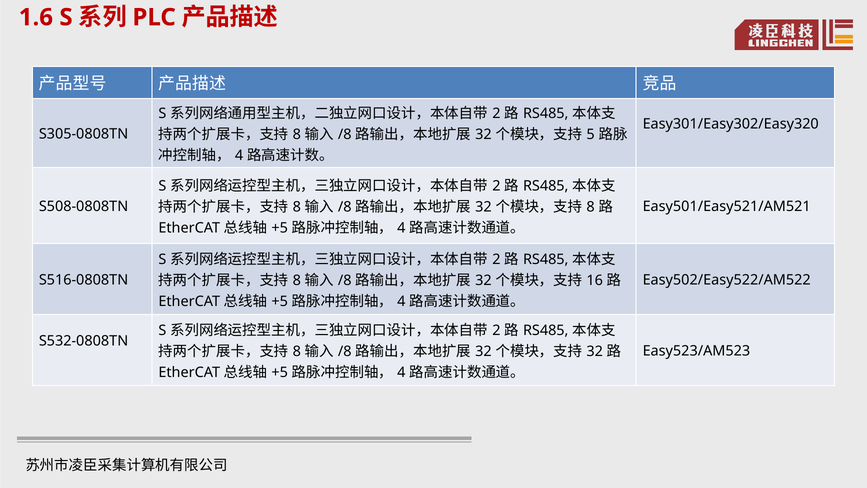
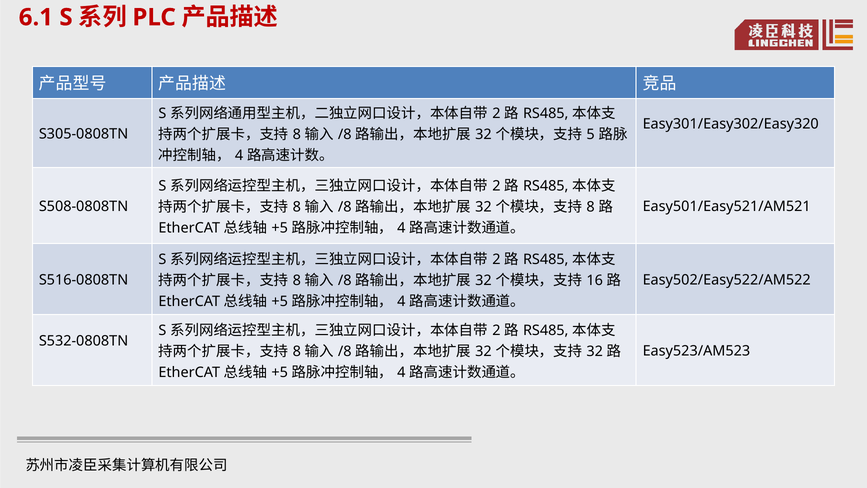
1.6: 1.6 -> 6.1
